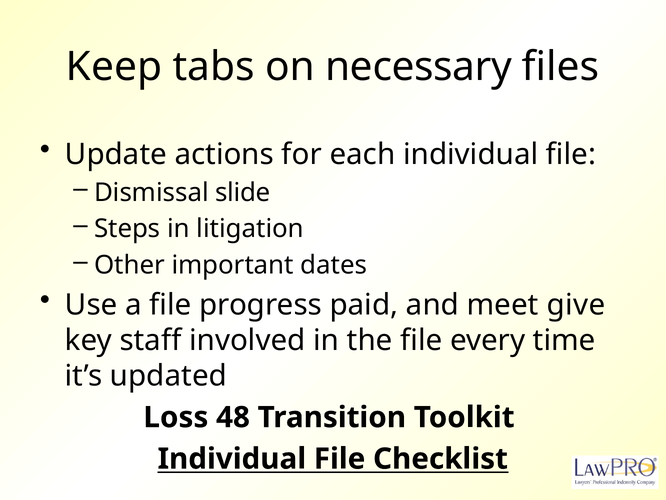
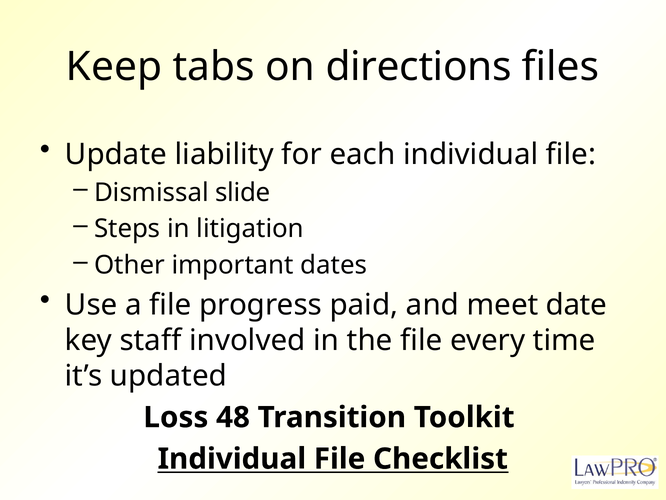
necessary: necessary -> directions
actions: actions -> liability
give: give -> date
